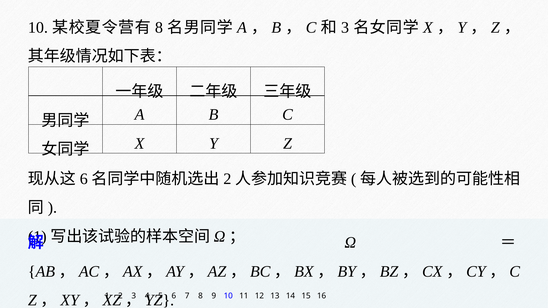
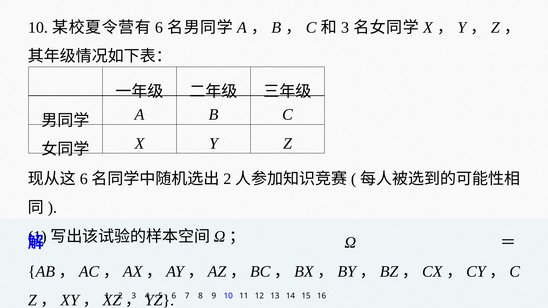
8 at (159, 28): 8 -> 6
